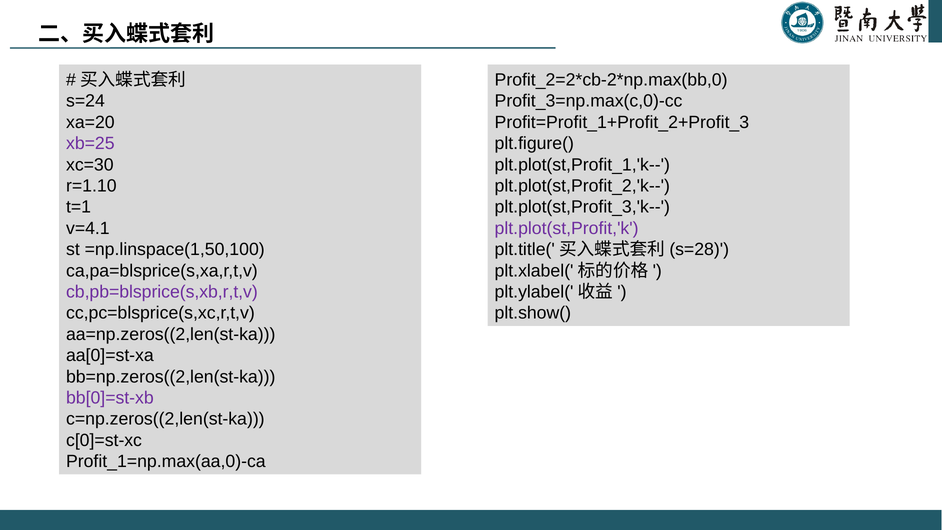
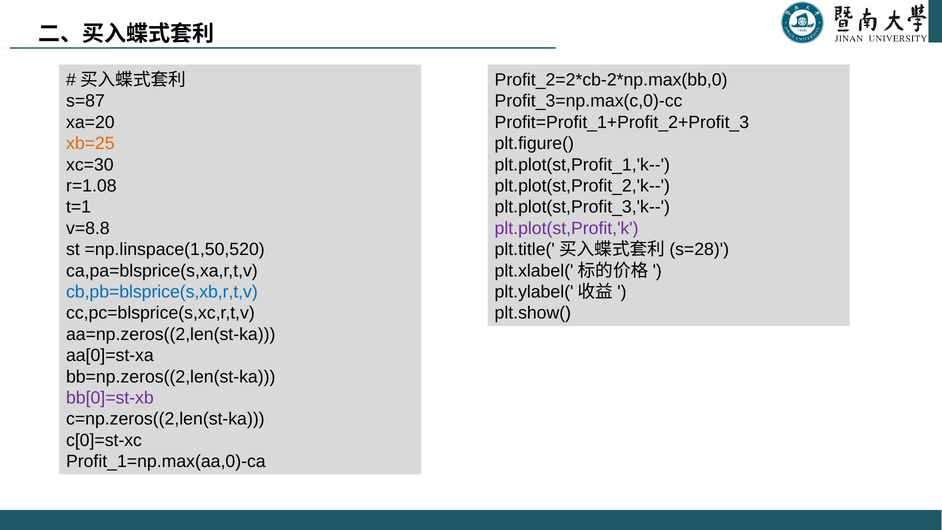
s=24: s=24 -> s=87
xb=25 colour: purple -> orange
r=1.10: r=1.10 -> r=1.08
v=4.1: v=4.1 -> v=8.8
=np.linspace(1,50,100: =np.linspace(1,50,100 -> =np.linspace(1,50,520
cb,pb=blsprice(s,xb,r,t,v colour: purple -> blue
